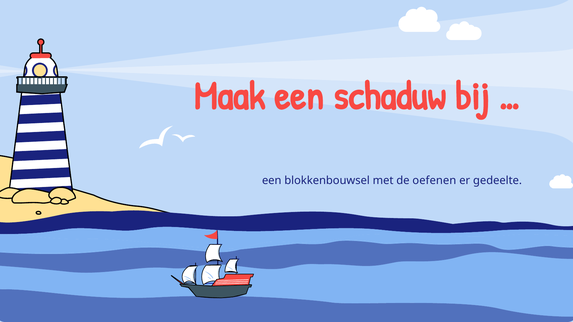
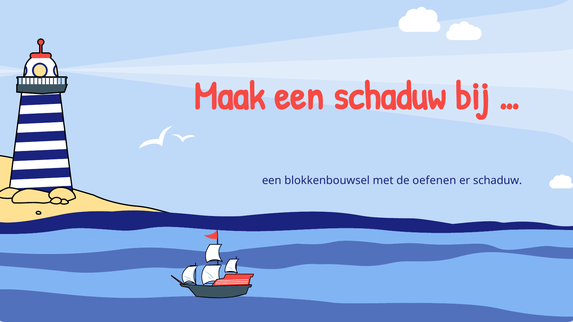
er gedeelte: gedeelte -> schaduw
